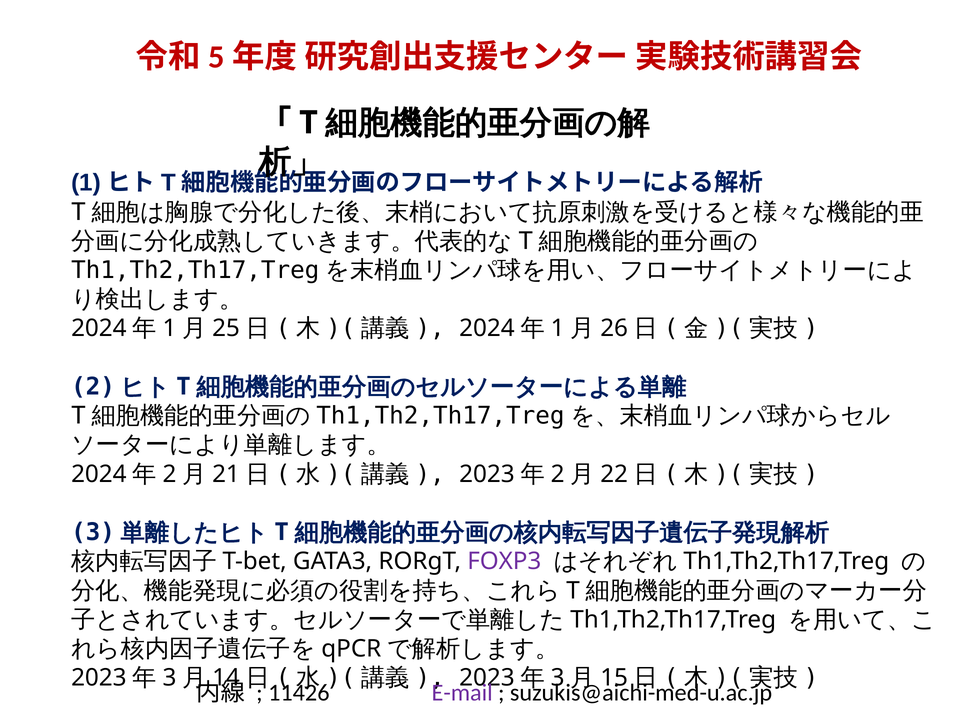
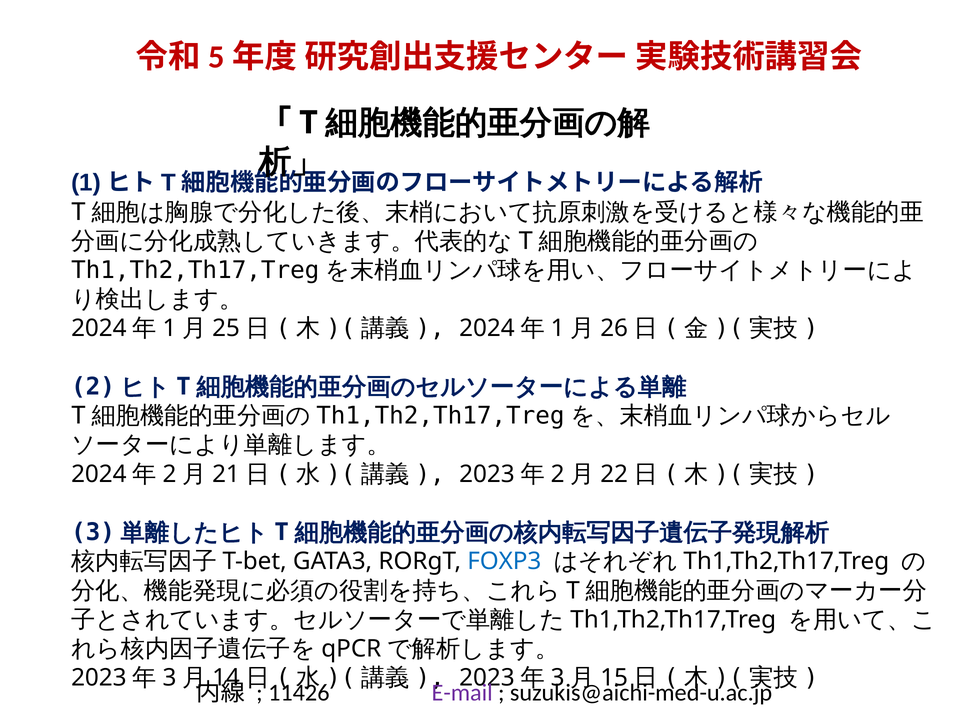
FOXP3 colour: purple -> blue
